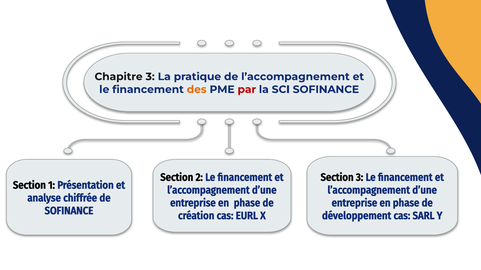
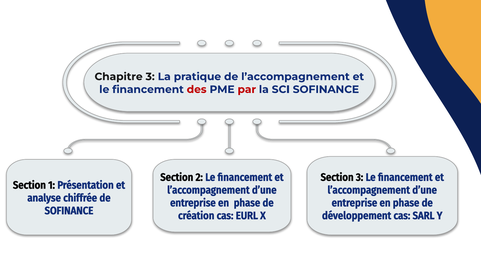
des colour: orange -> red
